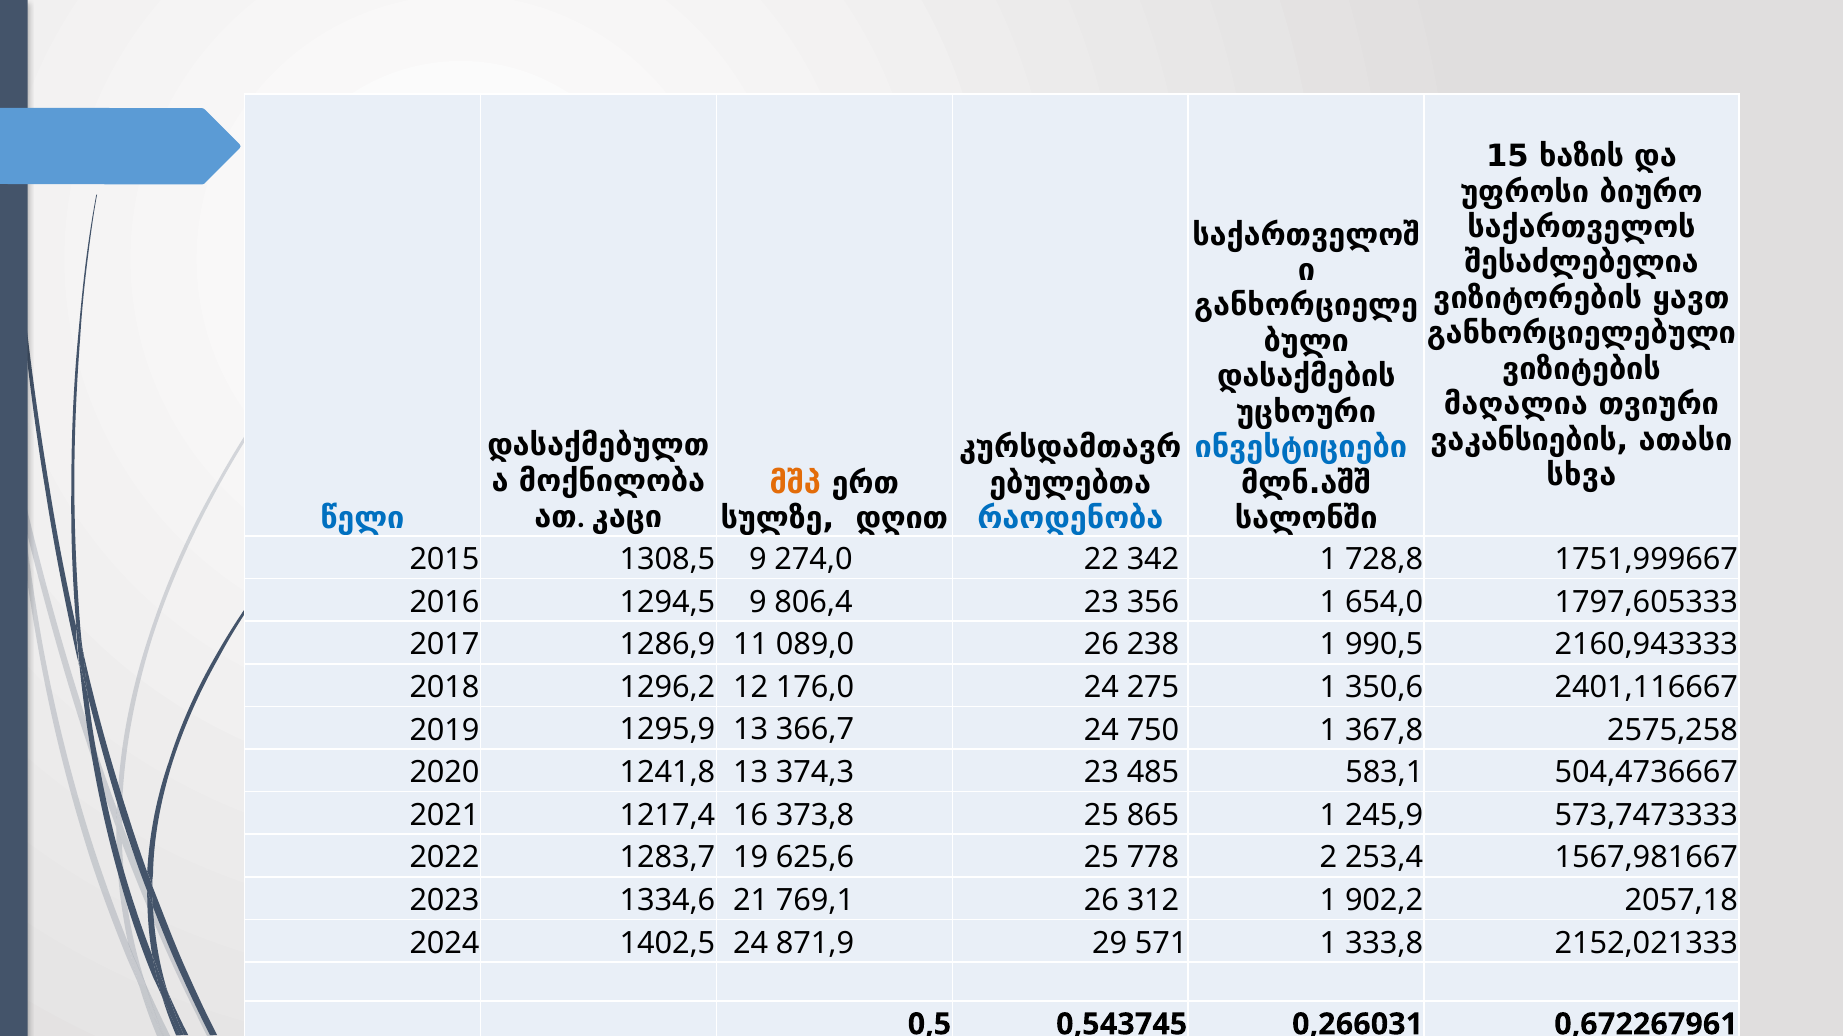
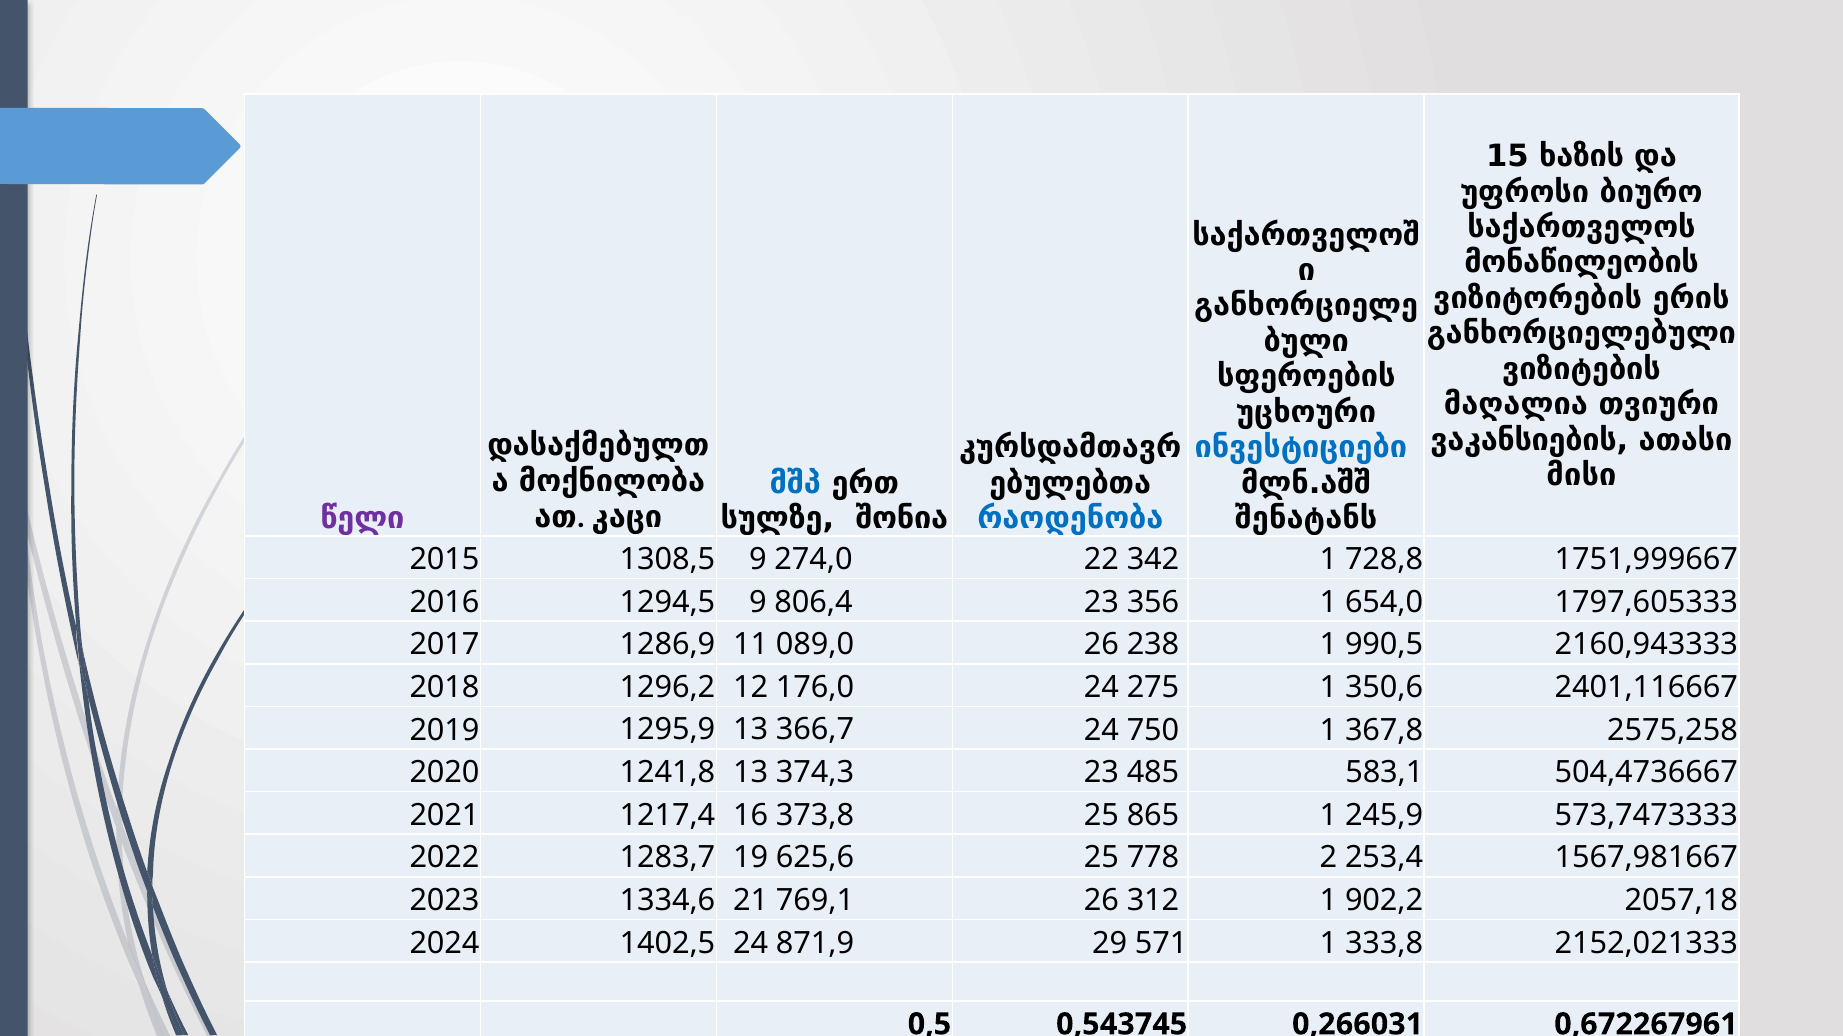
შესაძლებელია: შესაძლებელია -> მონაწილეობის
ყავთ: ყავთ -> ერის
დასაქმების: დასაქმების -> სფეროების
სხვა: სხვა -> მისი
მშპ colour: orange -> blue
წელი colour: blue -> purple
დღით: დღით -> შონია
სალონში: სალონში -> შენატანს
